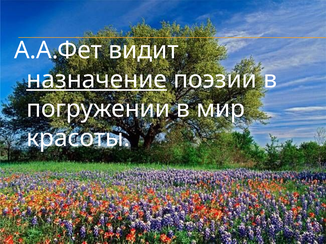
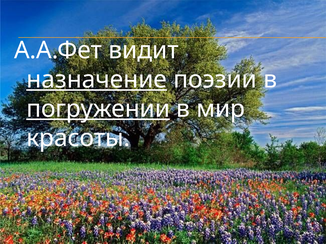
погружении underline: none -> present
